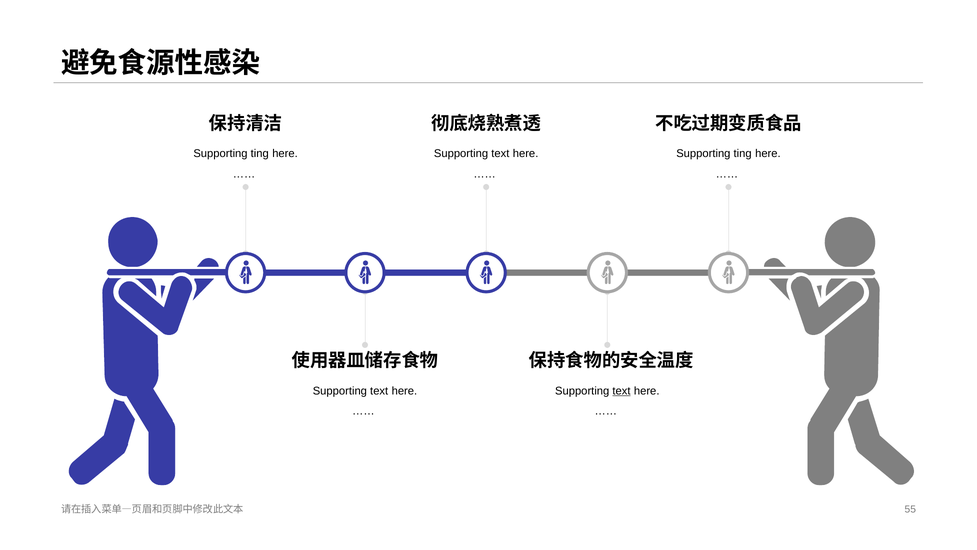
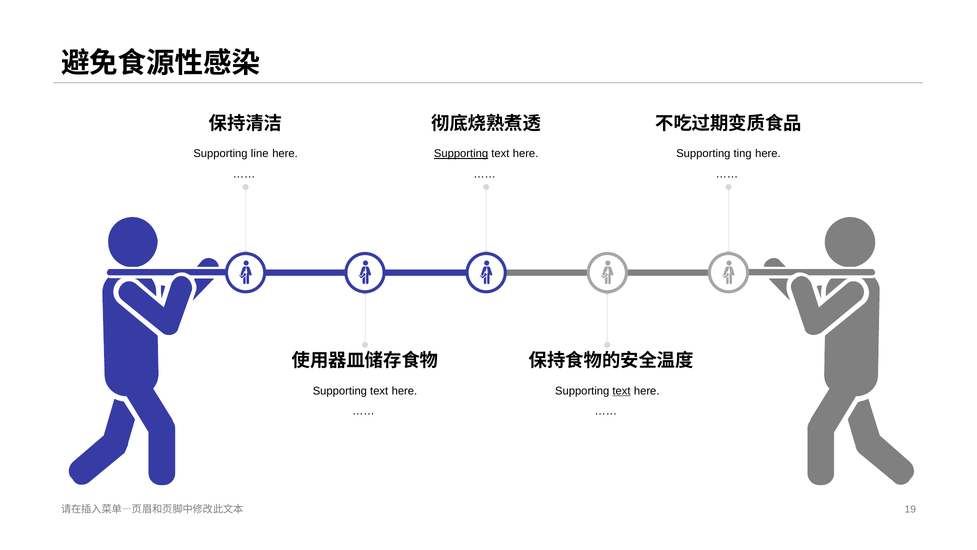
ting at (260, 154): ting -> line
Supporting at (461, 154) underline: none -> present
55: 55 -> 19
